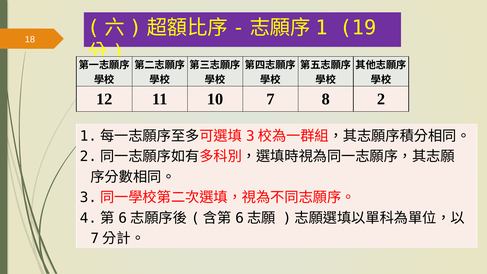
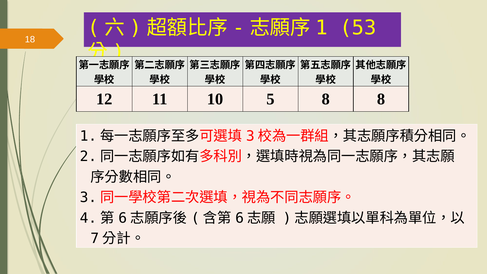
19: 19 -> 53
7: 7 -> 5
8 2: 2 -> 8
